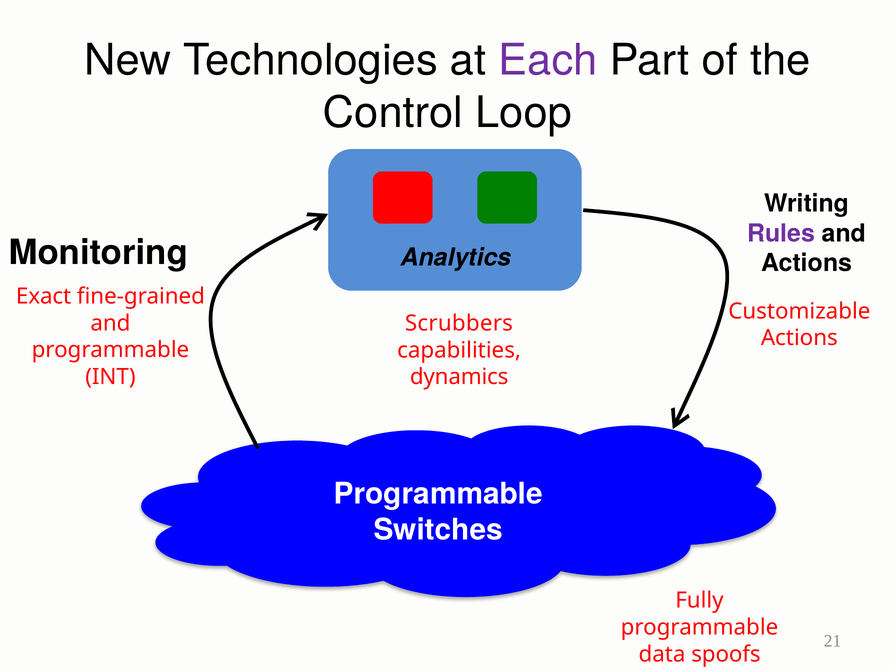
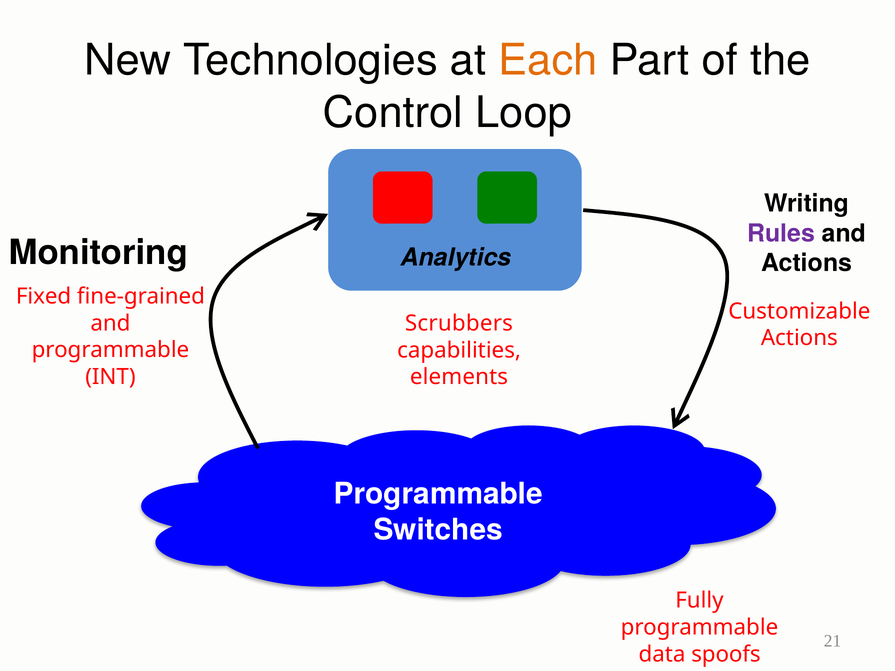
Each colour: purple -> orange
Exact: Exact -> Fixed
dynamics: dynamics -> elements
